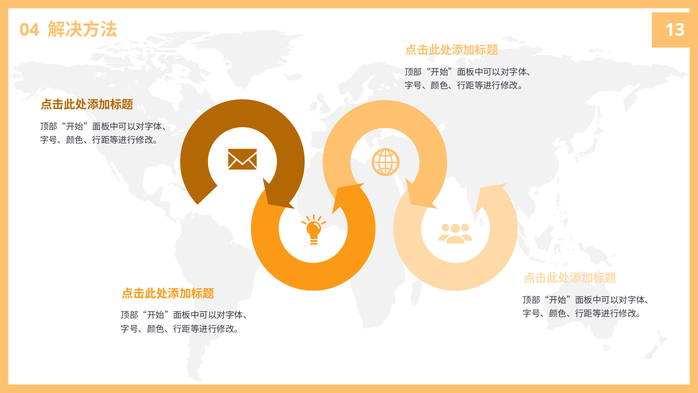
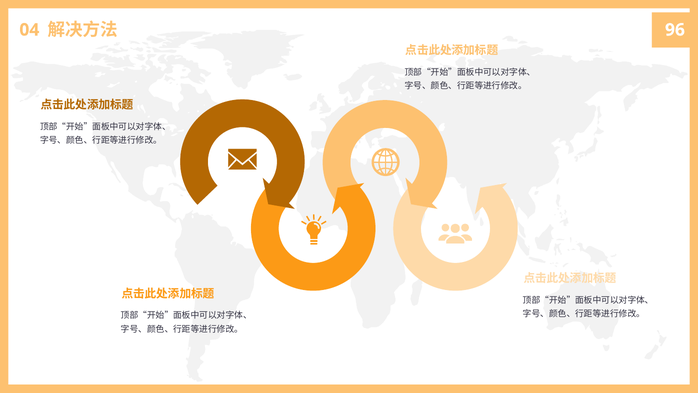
13: 13 -> 96
